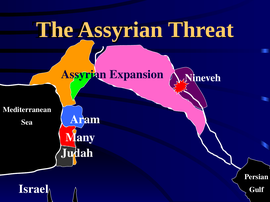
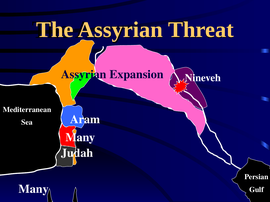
Israel at (34, 189): Israel -> Many
